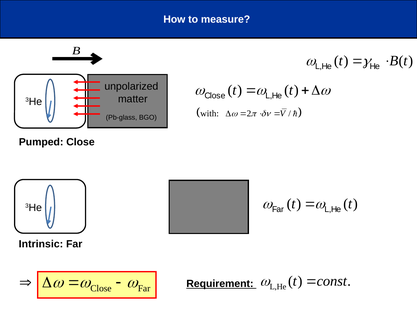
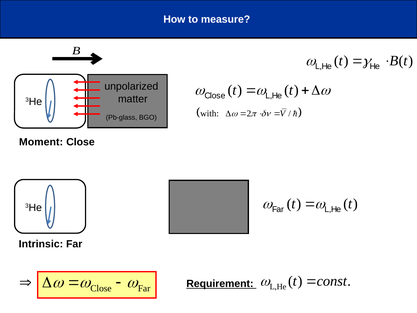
Pumped: Pumped -> Moment
